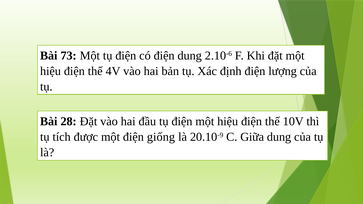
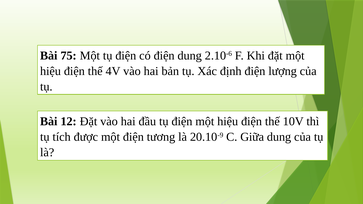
73: 73 -> 75
28: 28 -> 12
giống: giống -> tương
